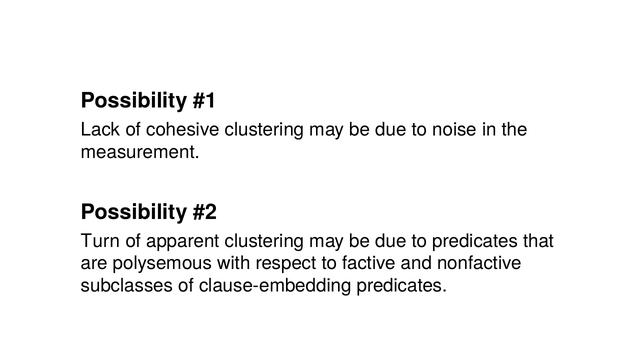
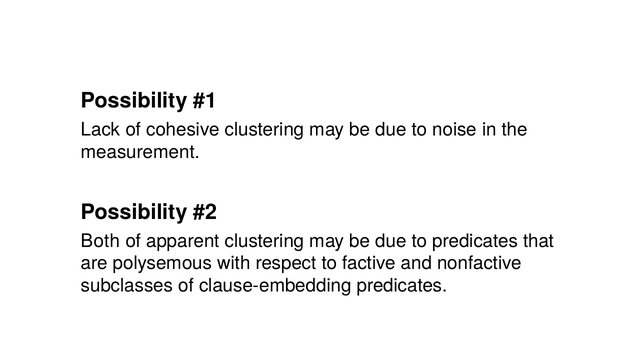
Turn: Turn -> Both
